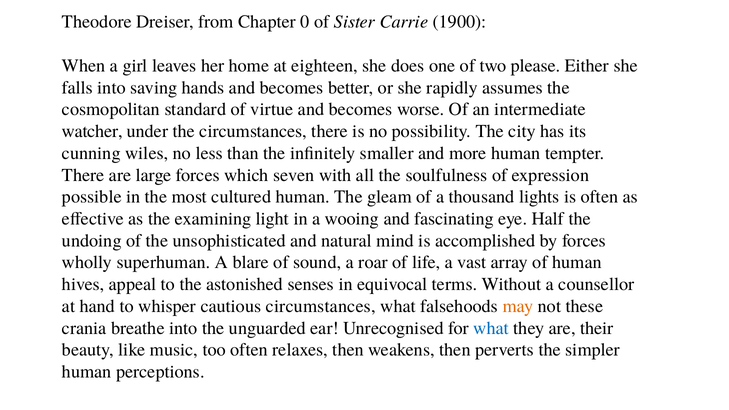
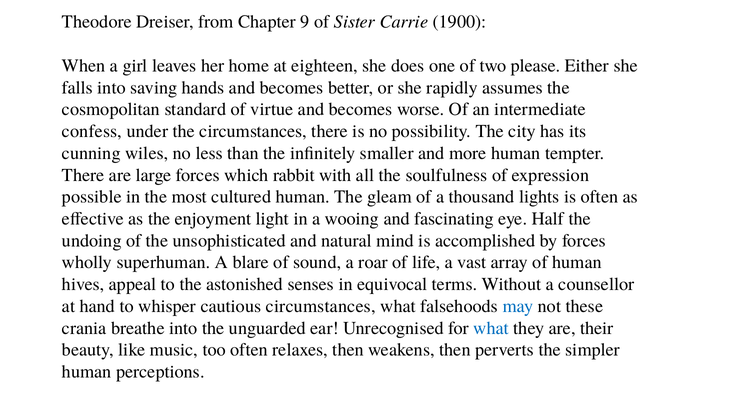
0: 0 -> 9
watcher: watcher -> confess
seven: seven -> rabbit
examining: examining -> enjoyment
may colour: orange -> blue
